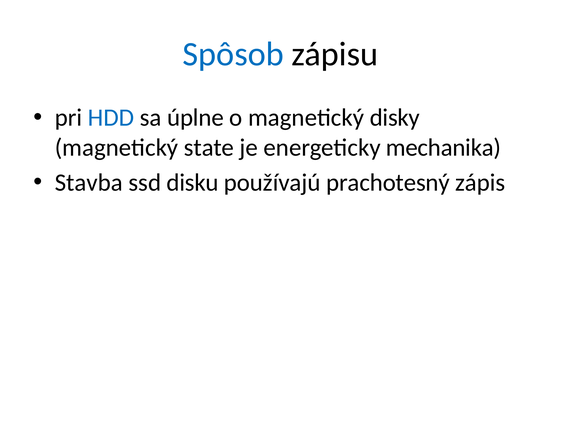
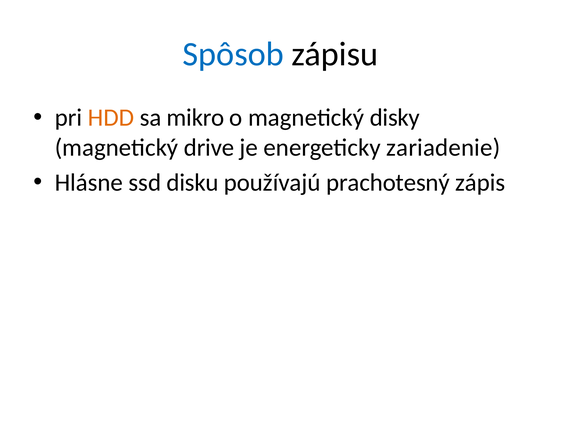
HDD colour: blue -> orange
úplne: úplne -> mikro
state: state -> drive
mechanika: mechanika -> zariadenie
Stavba: Stavba -> Hlásne
